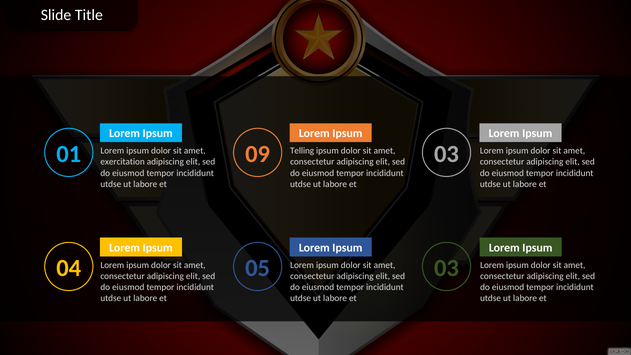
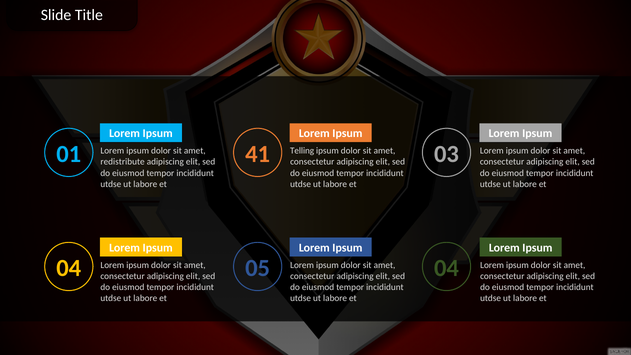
09: 09 -> 41
exercitation: exercitation -> redistribute
05 03: 03 -> 04
